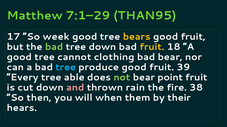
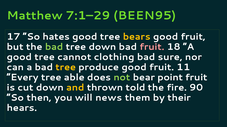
THAN95: THAN95 -> BEEN95
week: week -> hates
fruit at (152, 47) colour: yellow -> pink
bad bear: bear -> sure
tree at (66, 68) colour: light blue -> yellow
39: 39 -> 11
and colour: pink -> yellow
rain: rain -> told
38: 38 -> 90
when: when -> news
